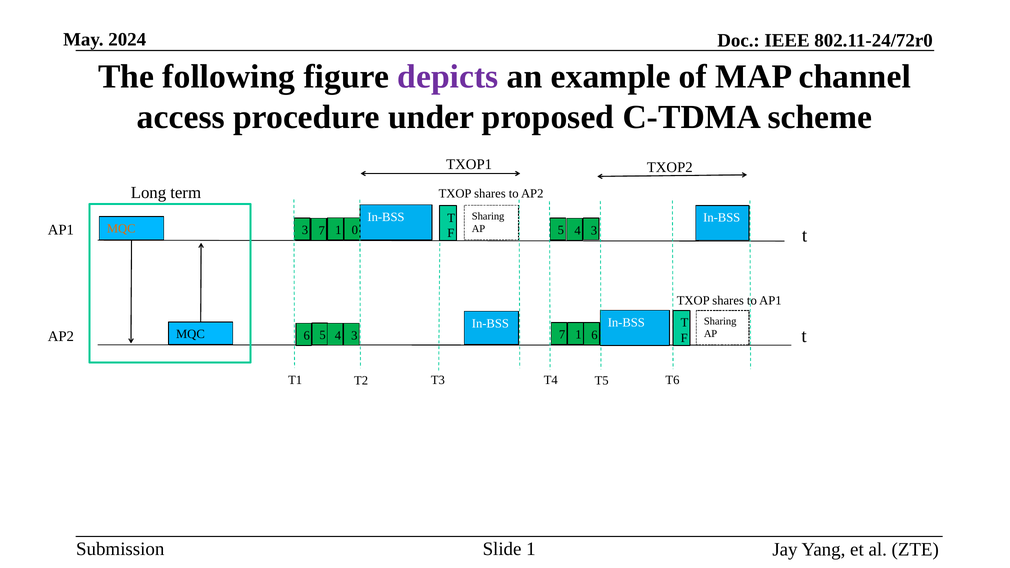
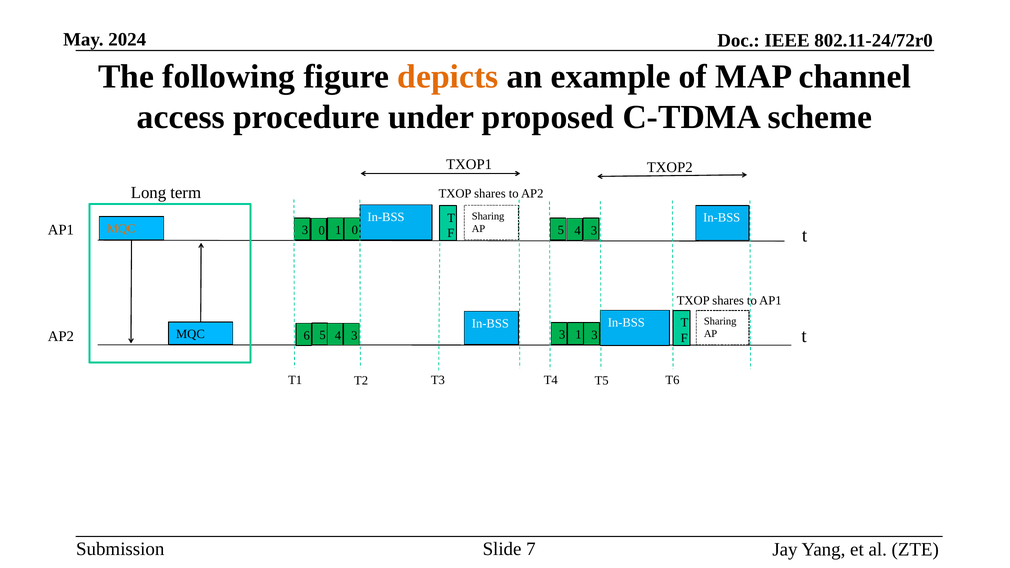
depicts colour: purple -> orange
7 at (322, 231): 7 -> 0
4 3 7: 7 -> 3
1 6: 6 -> 3
Slide 1: 1 -> 7
